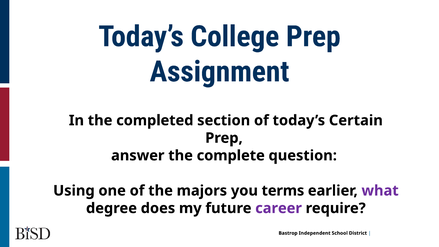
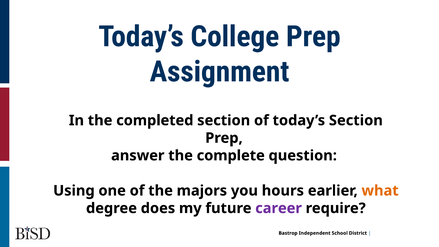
today’s Certain: Certain -> Section
terms: terms -> hours
what colour: purple -> orange
